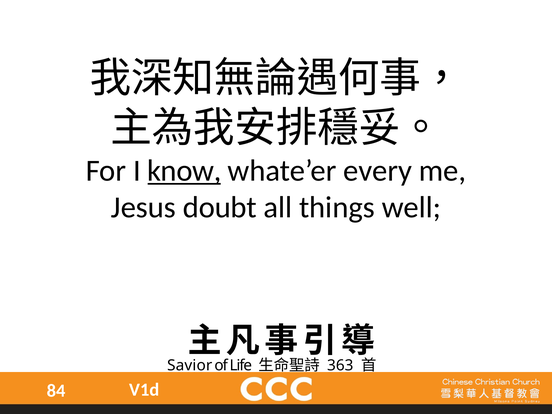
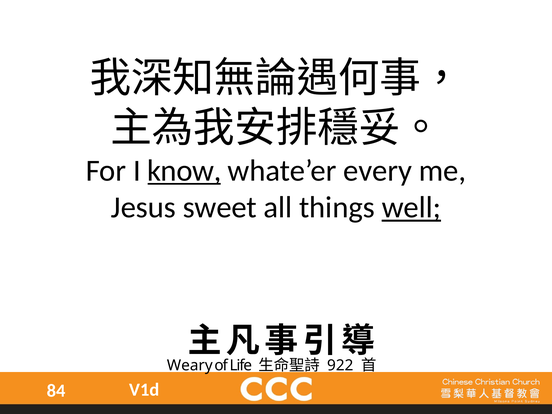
doubt: doubt -> sweet
well underline: none -> present
Savior: Savior -> Weary
363: 363 -> 922
